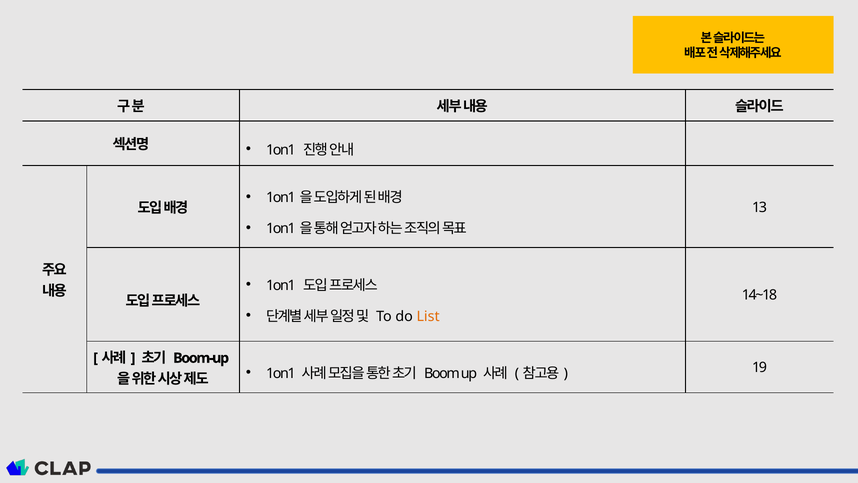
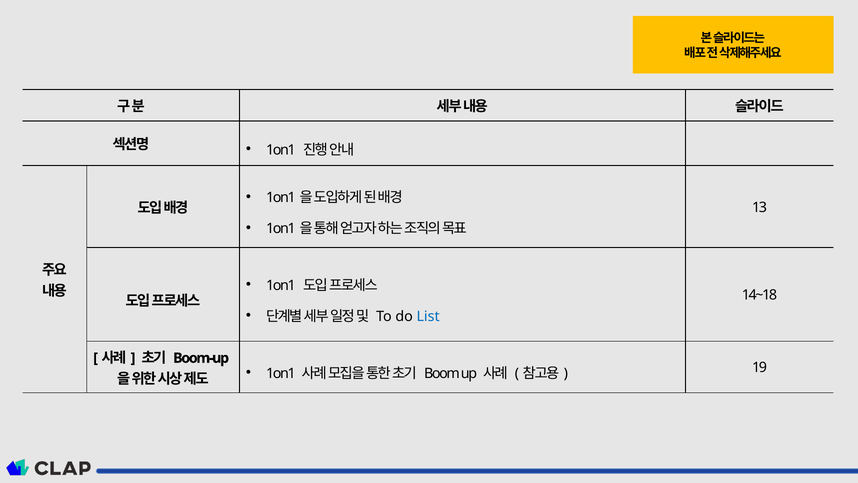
List colour: orange -> blue
